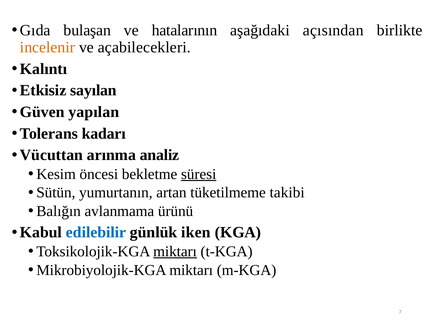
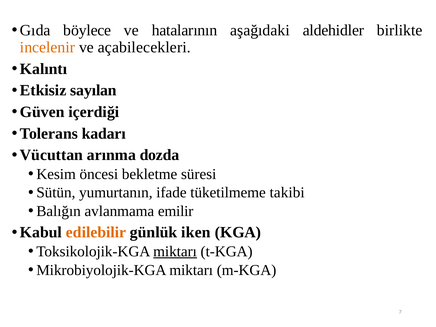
bulaşan: bulaşan -> böylece
açısından: açısından -> aldehidler
yapılan: yapılan -> içerdiği
analiz: analiz -> dozda
süresi underline: present -> none
artan: artan -> ifade
ürünü: ürünü -> emilir
edilebilir colour: blue -> orange
